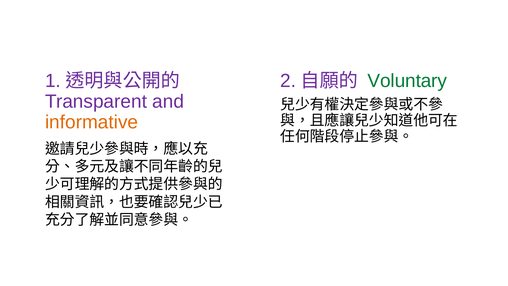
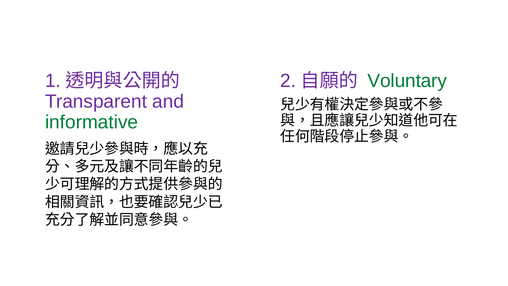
informative colour: orange -> green
